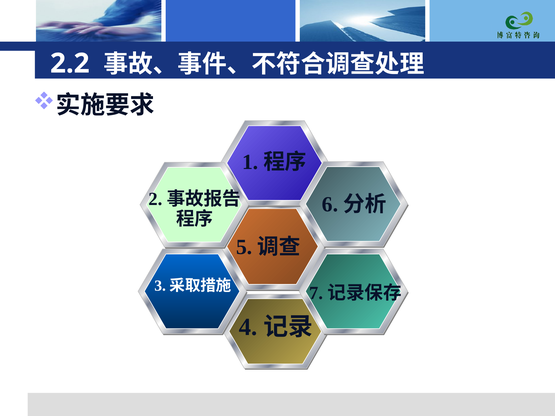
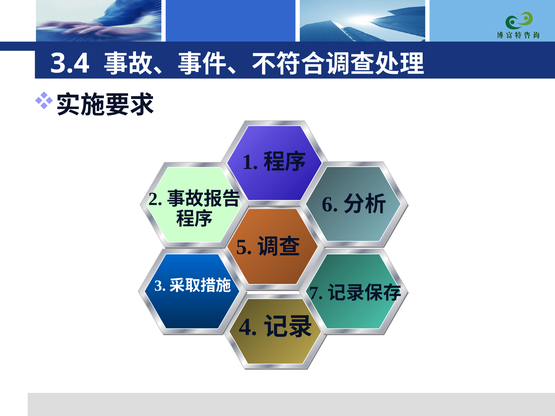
2.2: 2.2 -> 3.4
